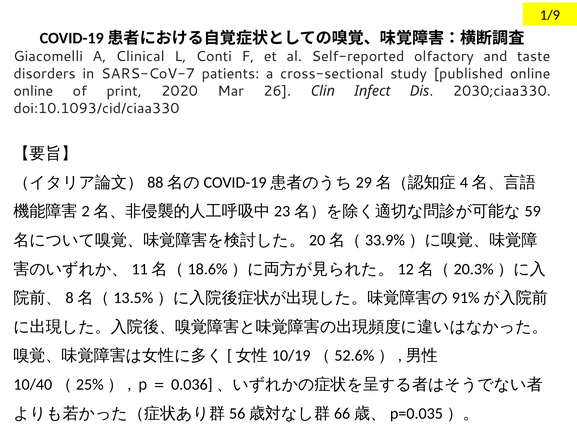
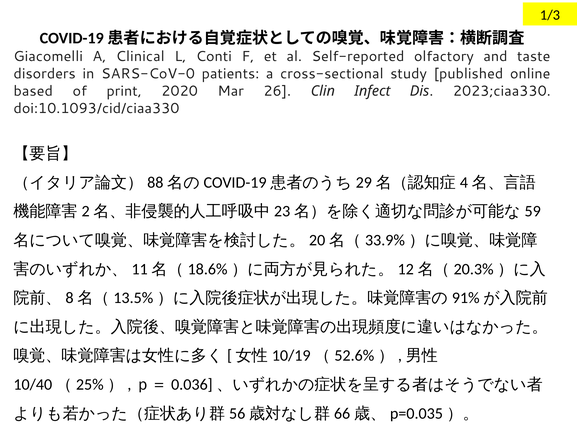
1/9: 1/9 -> 1/3
SARS-CoV-7: SARS-CoV-7 -> SARS-CoV-0
online at (33, 91): online -> based
2030;ciaa330: 2030;ciaa330 -> 2023;ciaa330
